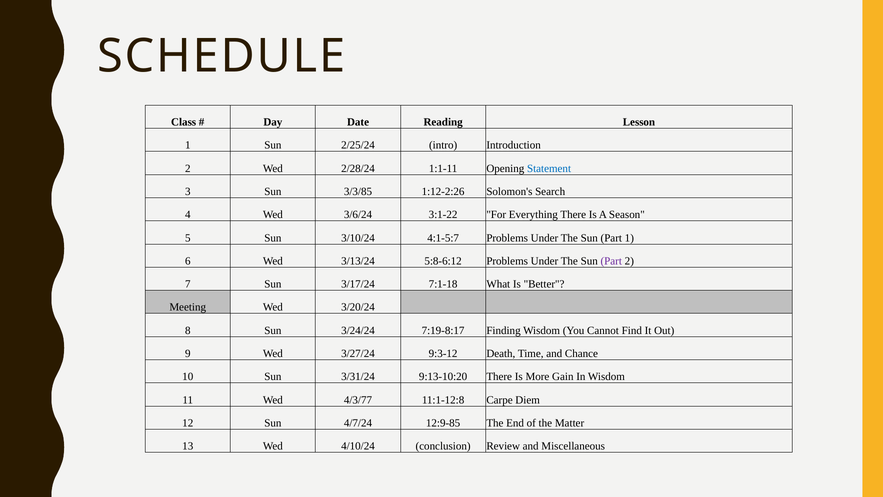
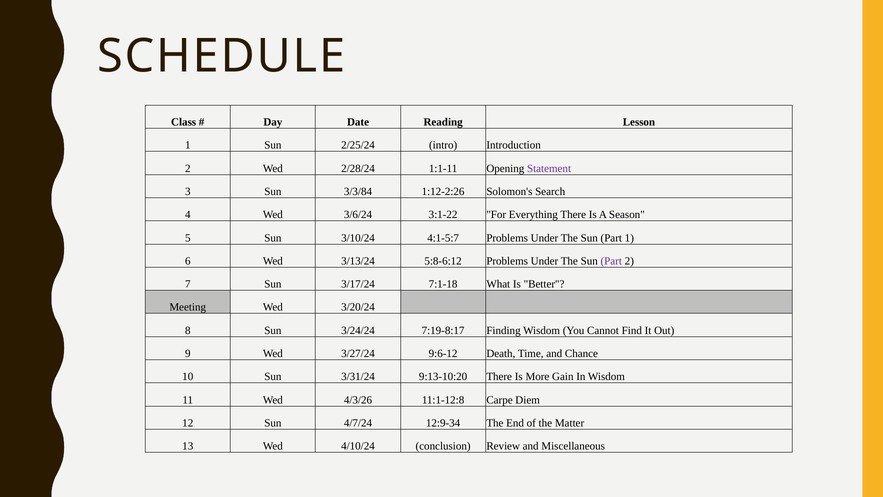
Statement colour: blue -> purple
3/3/85: 3/3/85 -> 3/3/84
9:3-12: 9:3-12 -> 9:6-12
4/3/77: 4/3/77 -> 4/3/26
12:9-85: 12:9-85 -> 12:9-34
